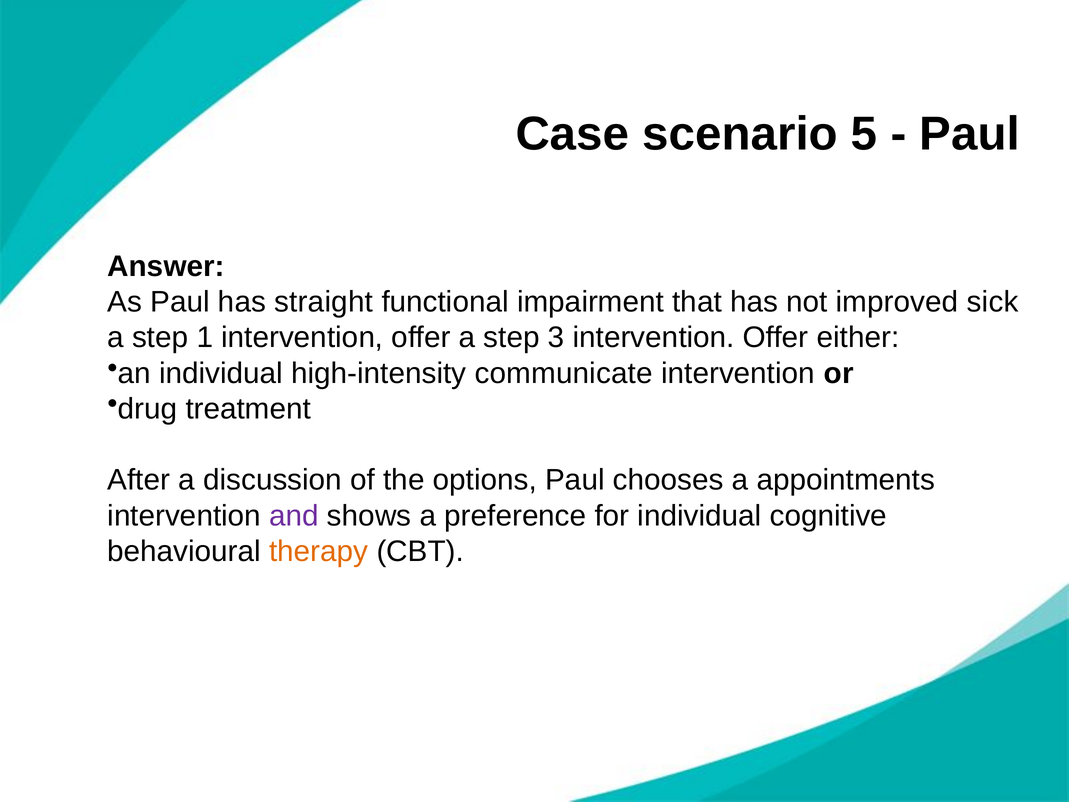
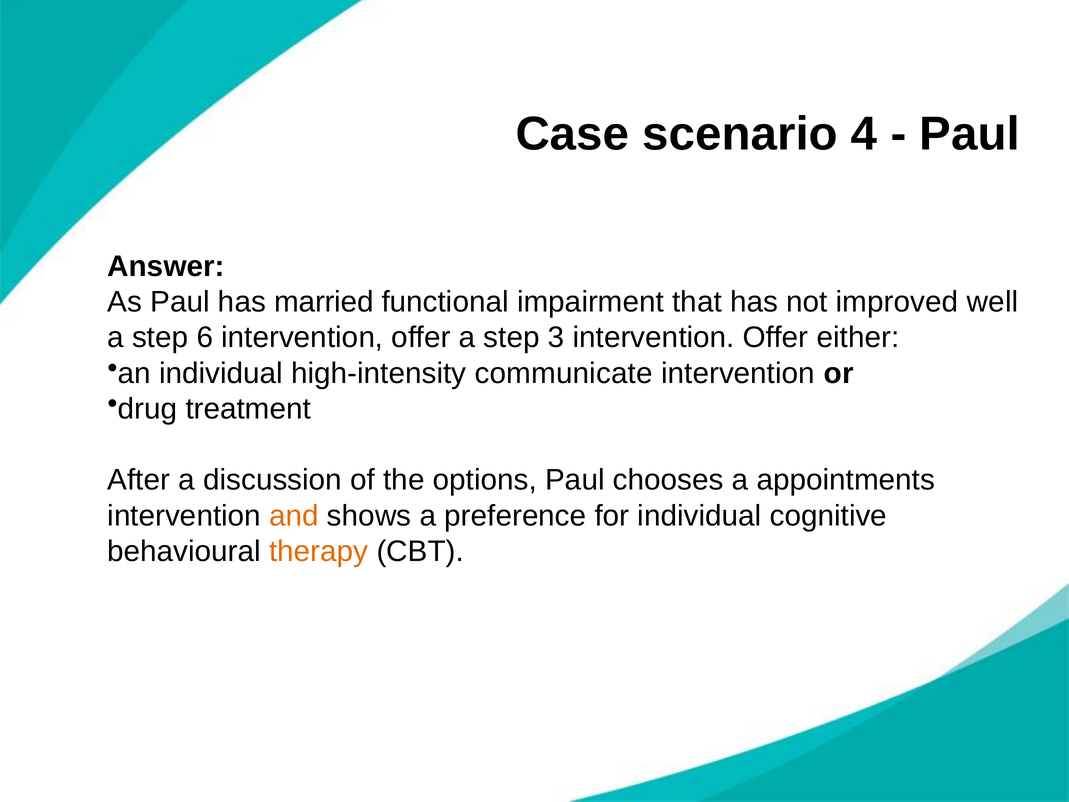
5: 5 -> 4
straight: straight -> married
sick: sick -> well
1: 1 -> 6
and colour: purple -> orange
